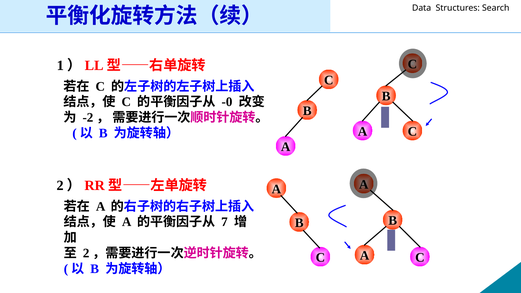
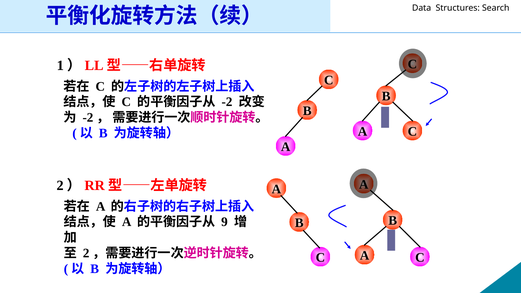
-0: -0 -> -2
7: 7 -> 9
